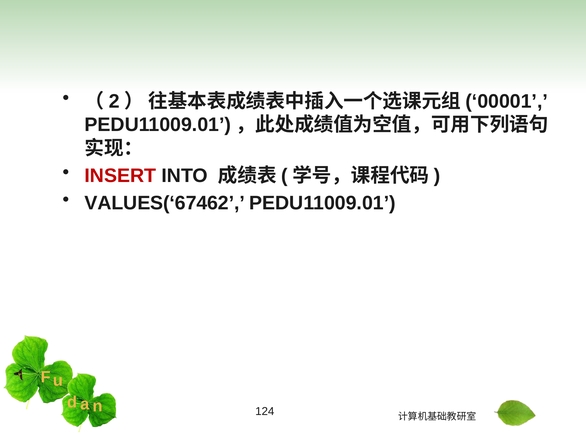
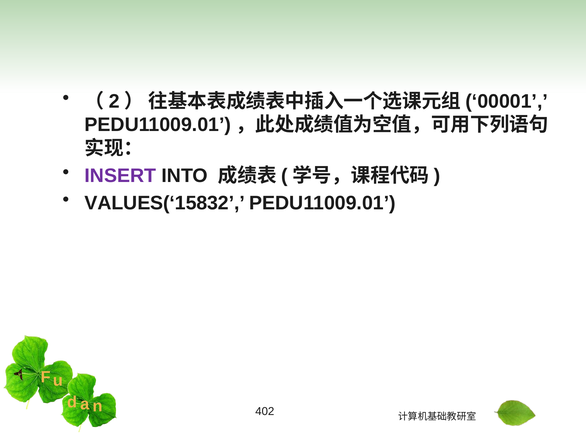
INSERT colour: red -> purple
VALUES(‘67462: VALUES(‘67462 -> VALUES(‘15832
124: 124 -> 402
